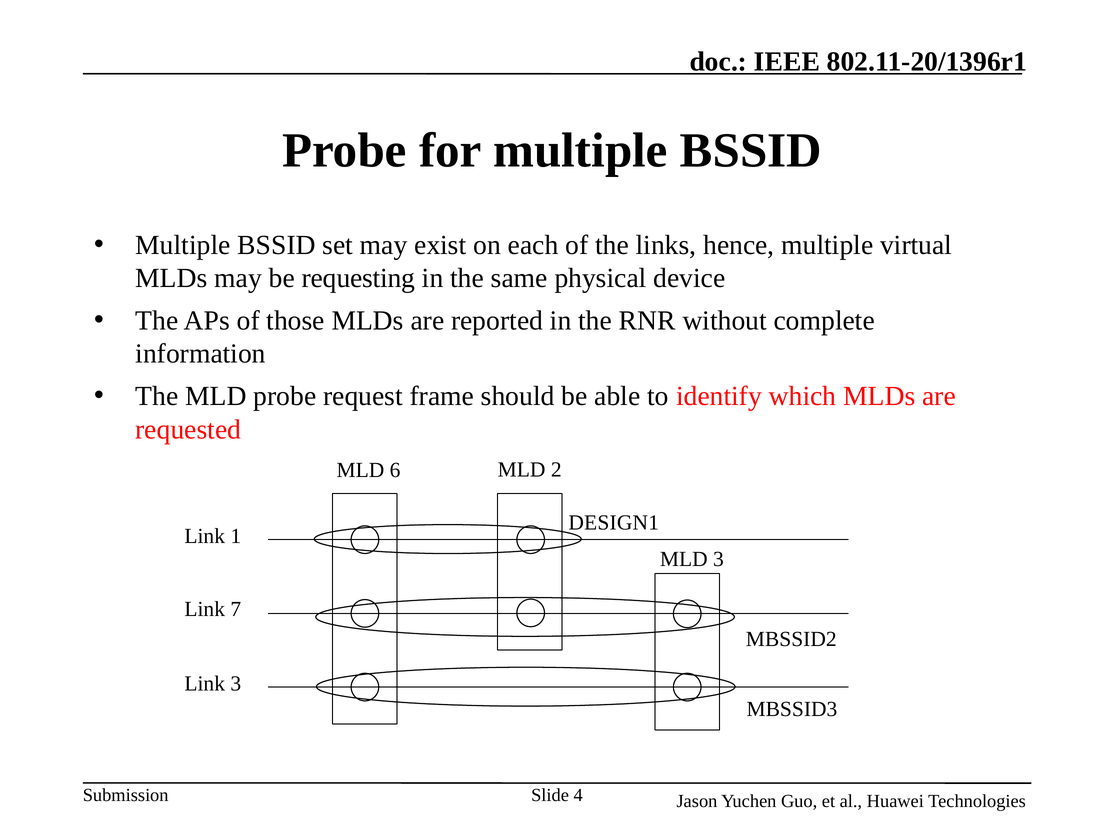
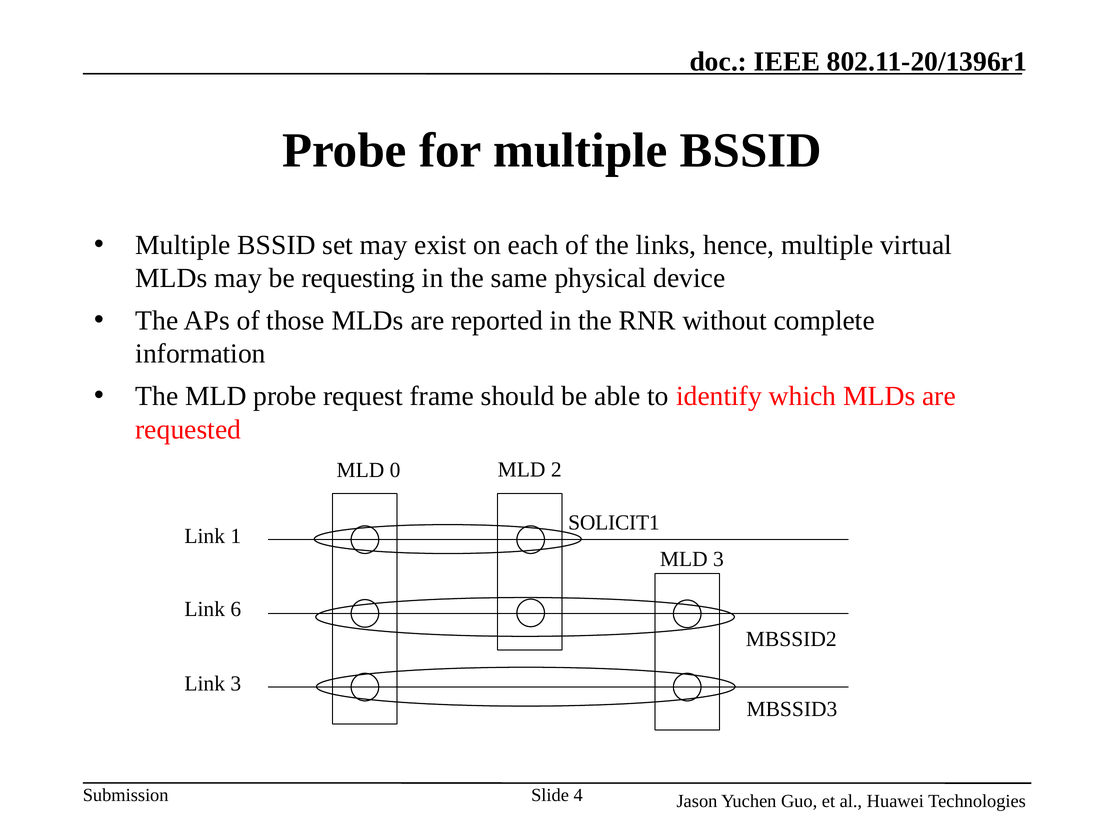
6: 6 -> 0
DESIGN1: DESIGN1 -> SOLICIT1
7: 7 -> 6
